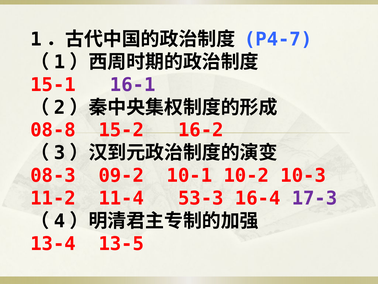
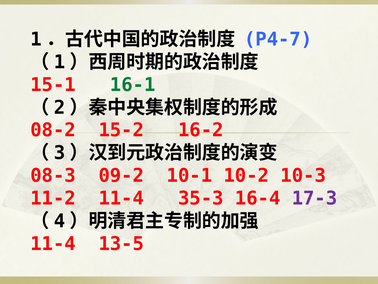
16-1 colour: purple -> green
08-8: 08-8 -> 08-2
53-3: 53-3 -> 35-3
13-4 at (53, 243): 13-4 -> 11-4
